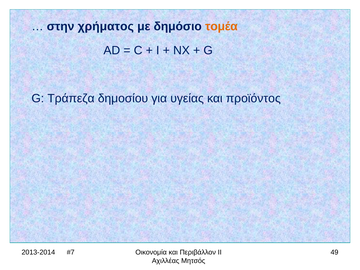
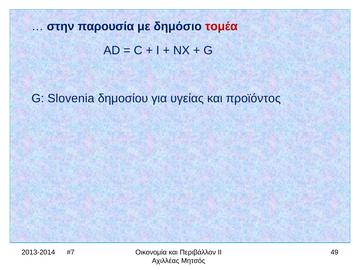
χρήματος: χρήματος -> παρουσία
τομέα colour: orange -> red
Τράπεζα: Τράπεζα -> Slovenia
